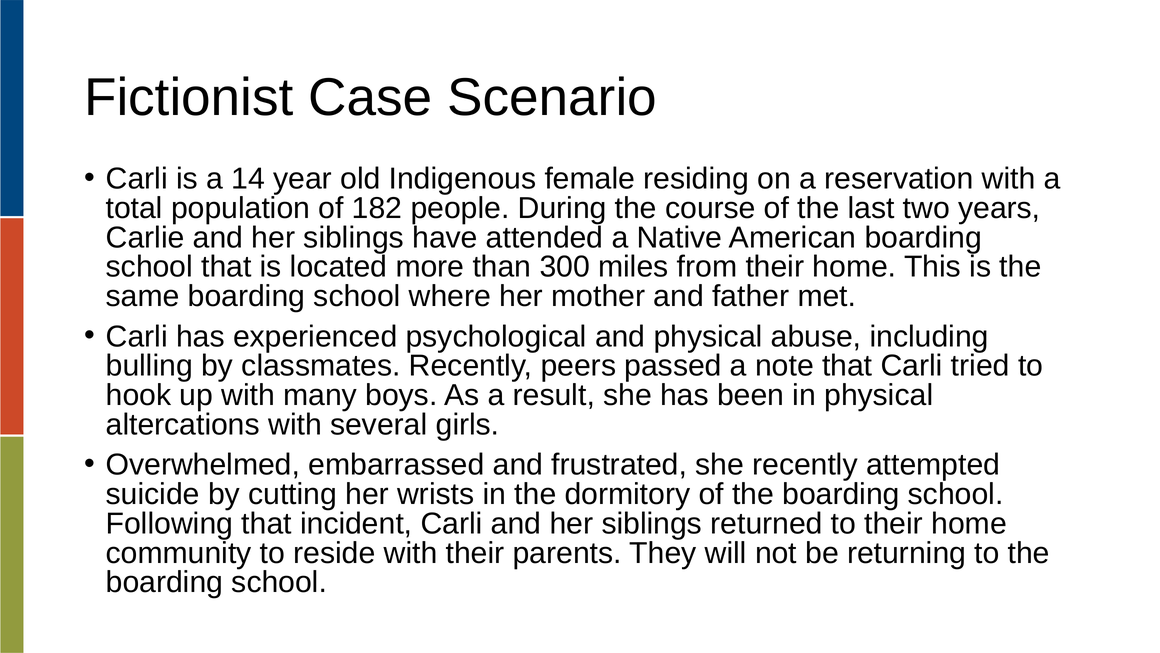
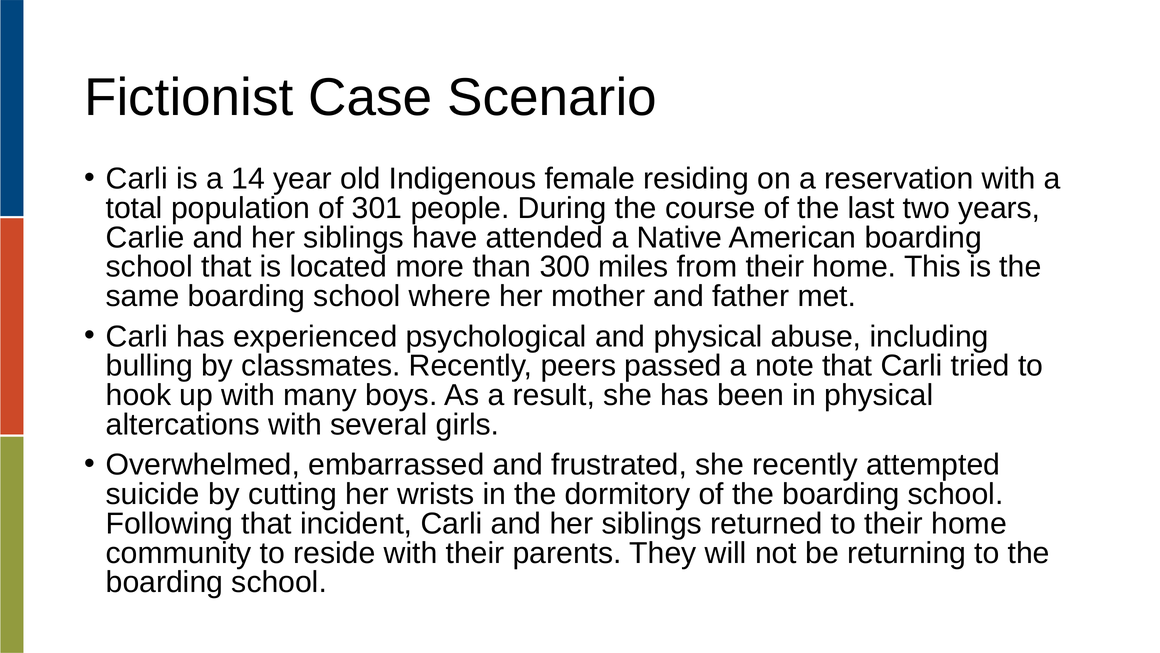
182: 182 -> 301
